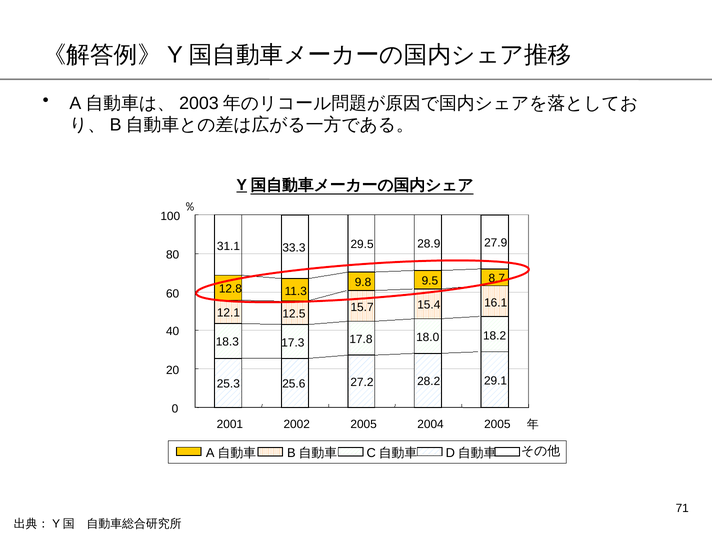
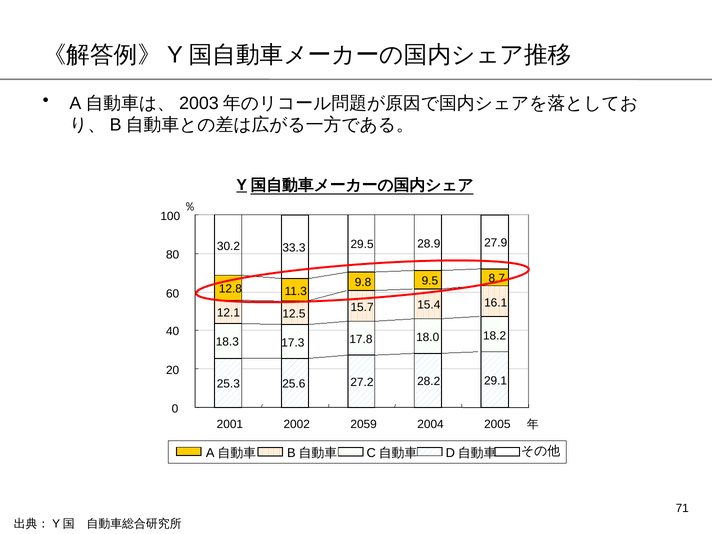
31.1: 31.1 -> 30.2
2002 2005: 2005 -> 2059
